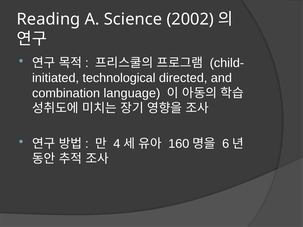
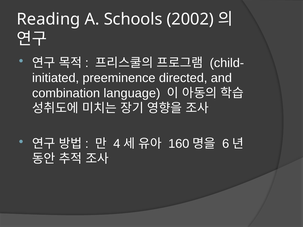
Science: Science -> Schools
technological: technological -> preeminence
